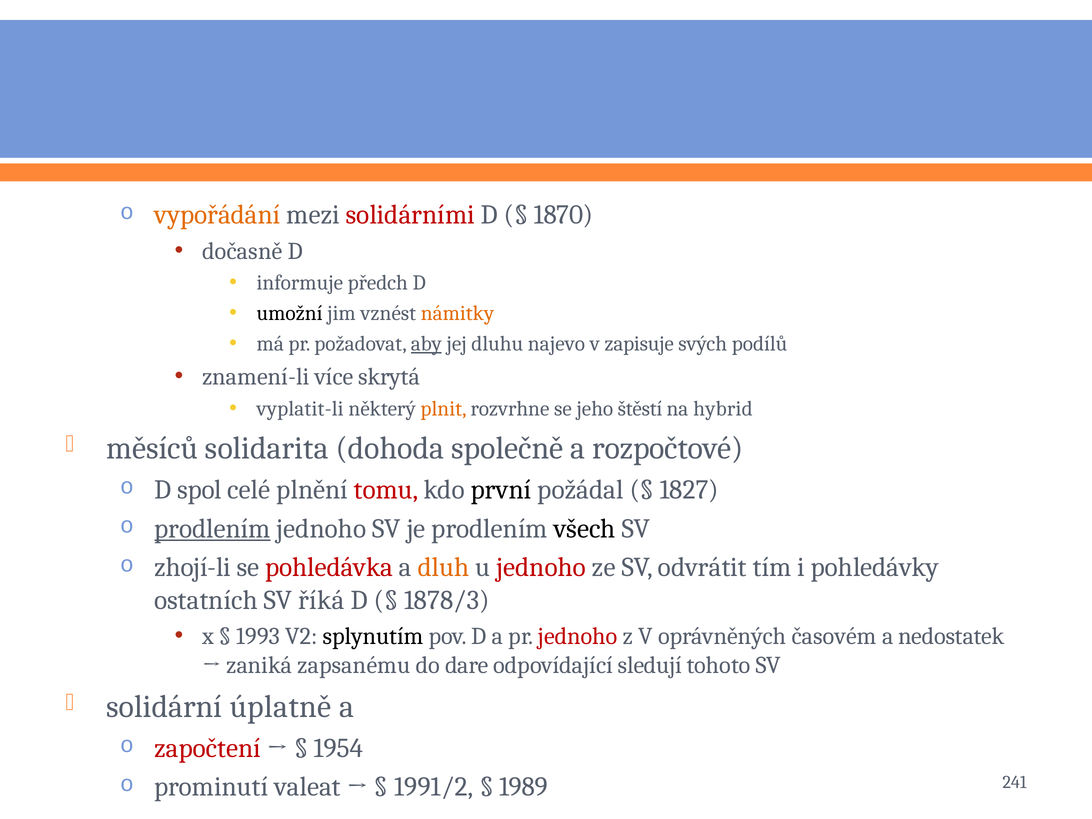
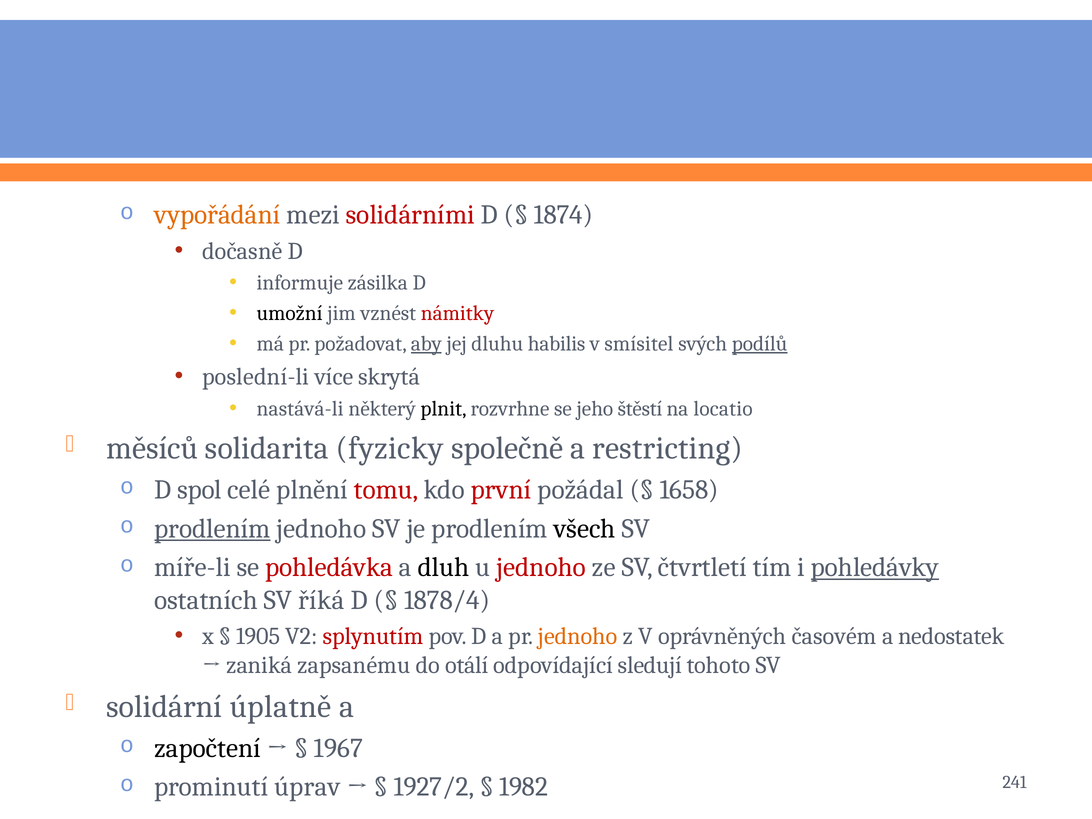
1870: 1870 -> 1874
předch: předch -> zásilka
námitky colour: orange -> red
najevo: najevo -> habilis
zapisuje: zapisuje -> smísitel
podílů underline: none -> present
znamení-li: znamení-li -> poslední-li
vyplatit-li: vyplatit-li -> nastává-li
plnit colour: orange -> black
hybrid: hybrid -> locatio
dohoda: dohoda -> fyzicky
rozpočtové: rozpočtové -> restricting
první colour: black -> red
1827: 1827 -> 1658
zhojí-li: zhojí-li -> míře-li
dluh colour: orange -> black
odvrátit: odvrátit -> čtvrtletí
pohledávky underline: none -> present
1878/3: 1878/3 -> 1878/4
1993: 1993 -> 1905
splynutím colour: black -> red
jednoho at (578, 636) colour: red -> orange
dare: dare -> otálí
započtení colour: red -> black
1954: 1954 -> 1967
valeat: valeat -> úprav
1991/2: 1991/2 -> 1927/2
1989: 1989 -> 1982
